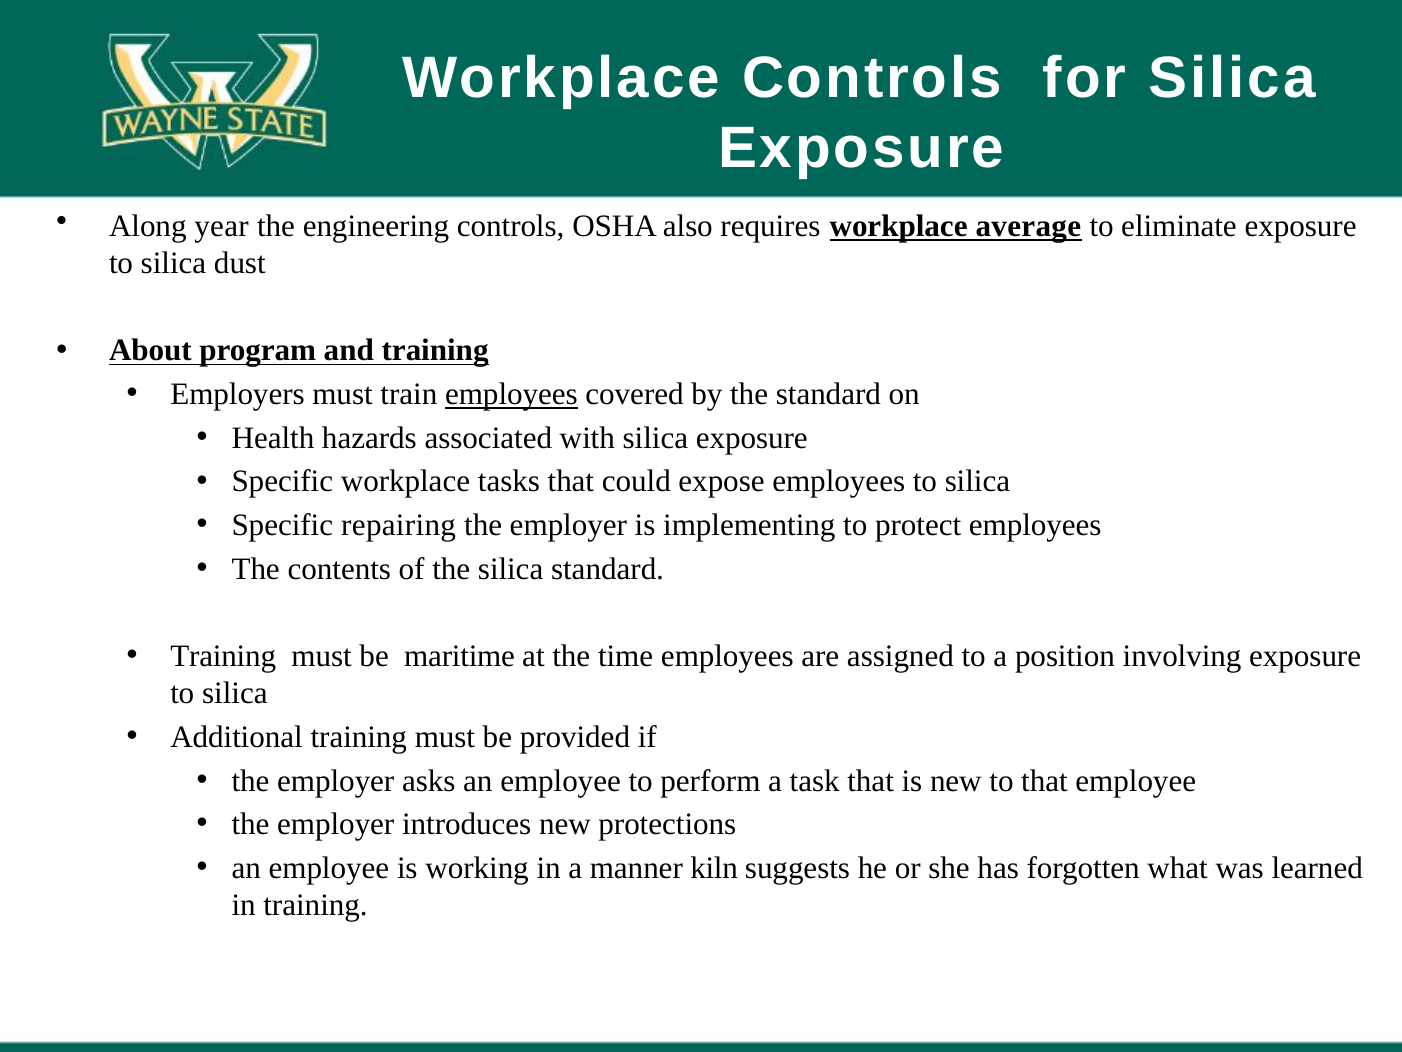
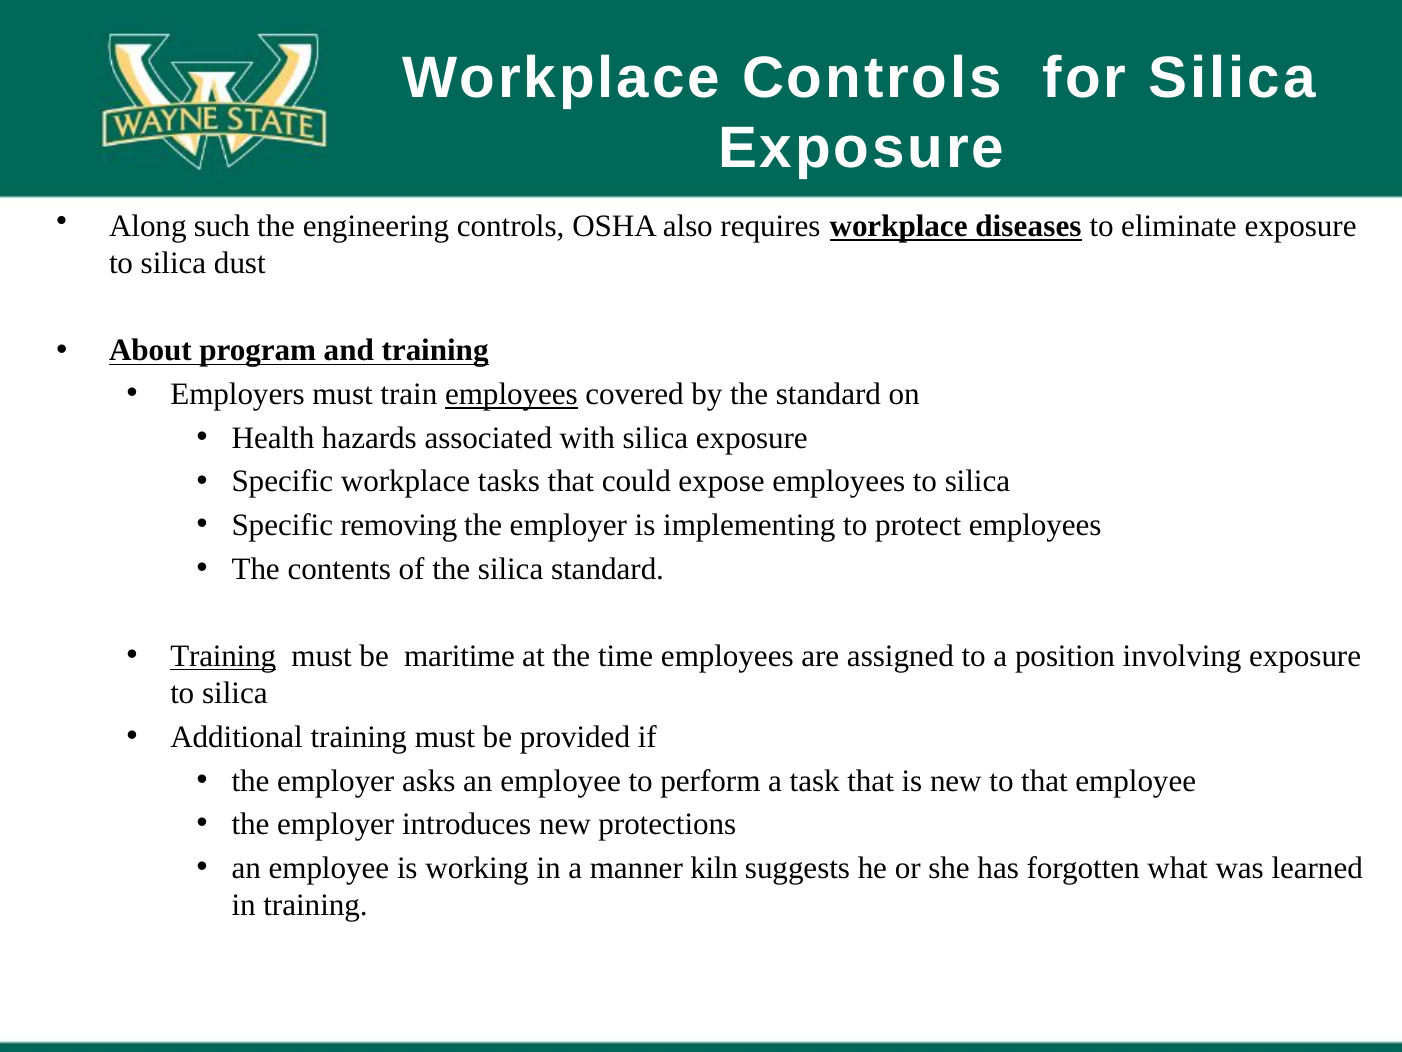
year: year -> such
average: average -> diseases
repairing: repairing -> removing
Training at (223, 656) underline: none -> present
